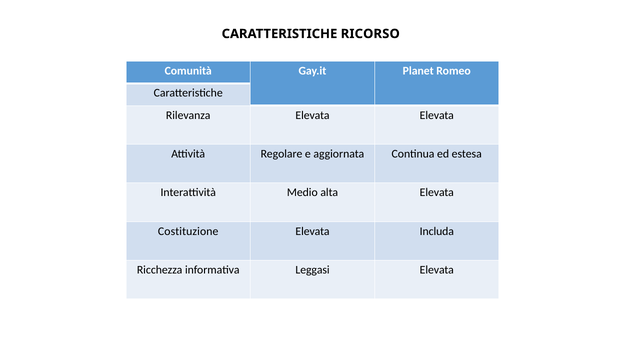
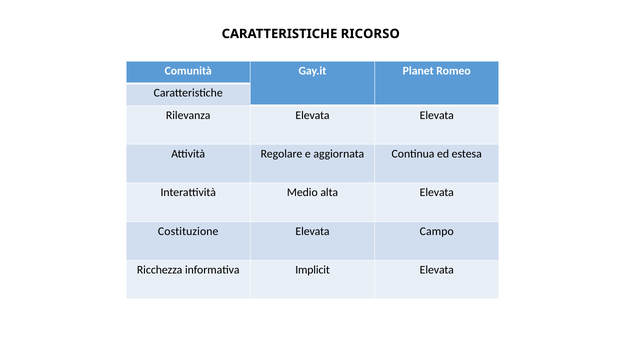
Includa: Includa -> Campo
Leggasi: Leggasi -> Implicit
